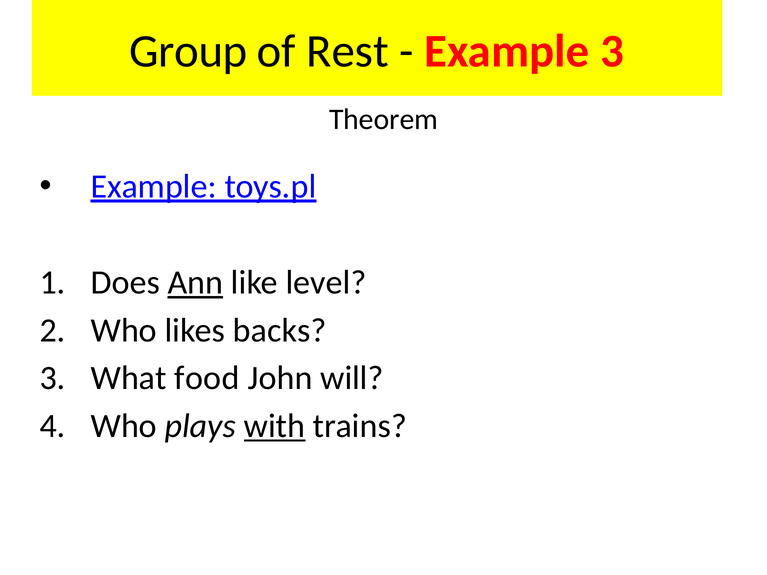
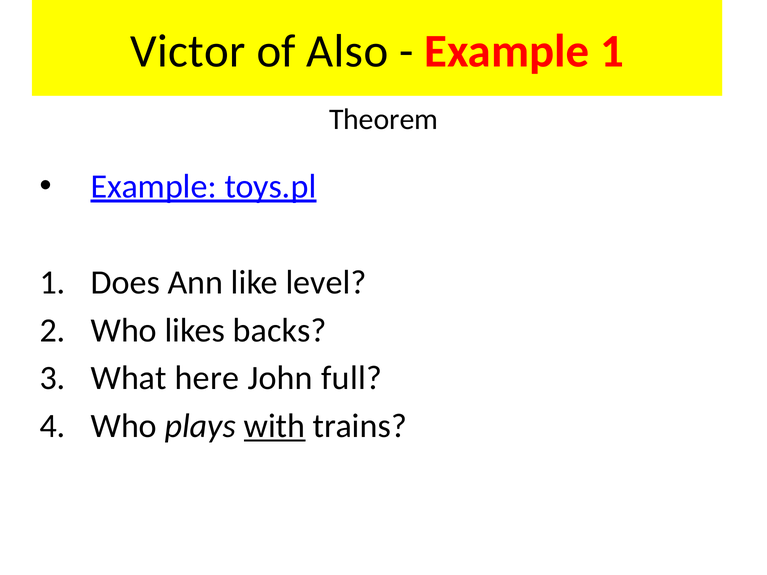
Group: Group -> Victor
Rest: Rest -> Also
Example 3: 3 -> 1
Ann underline: present -> none
food: food -> here
will: will -> full
